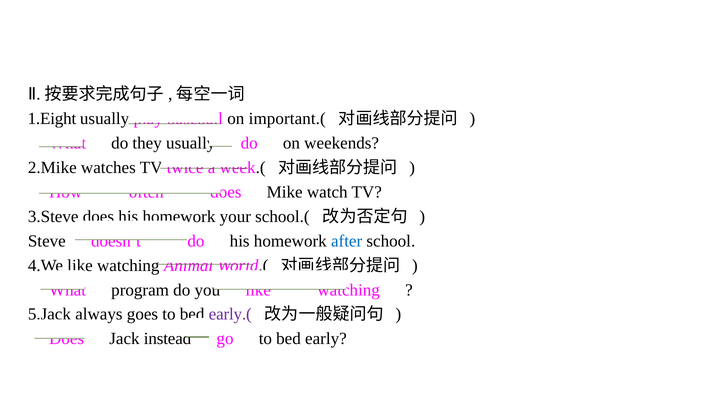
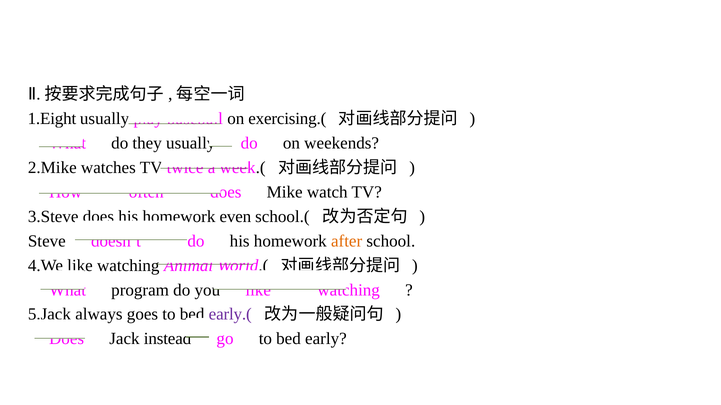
important.(: important.( -> exercising.(
your: your -> even
after colour: blue -> orange
